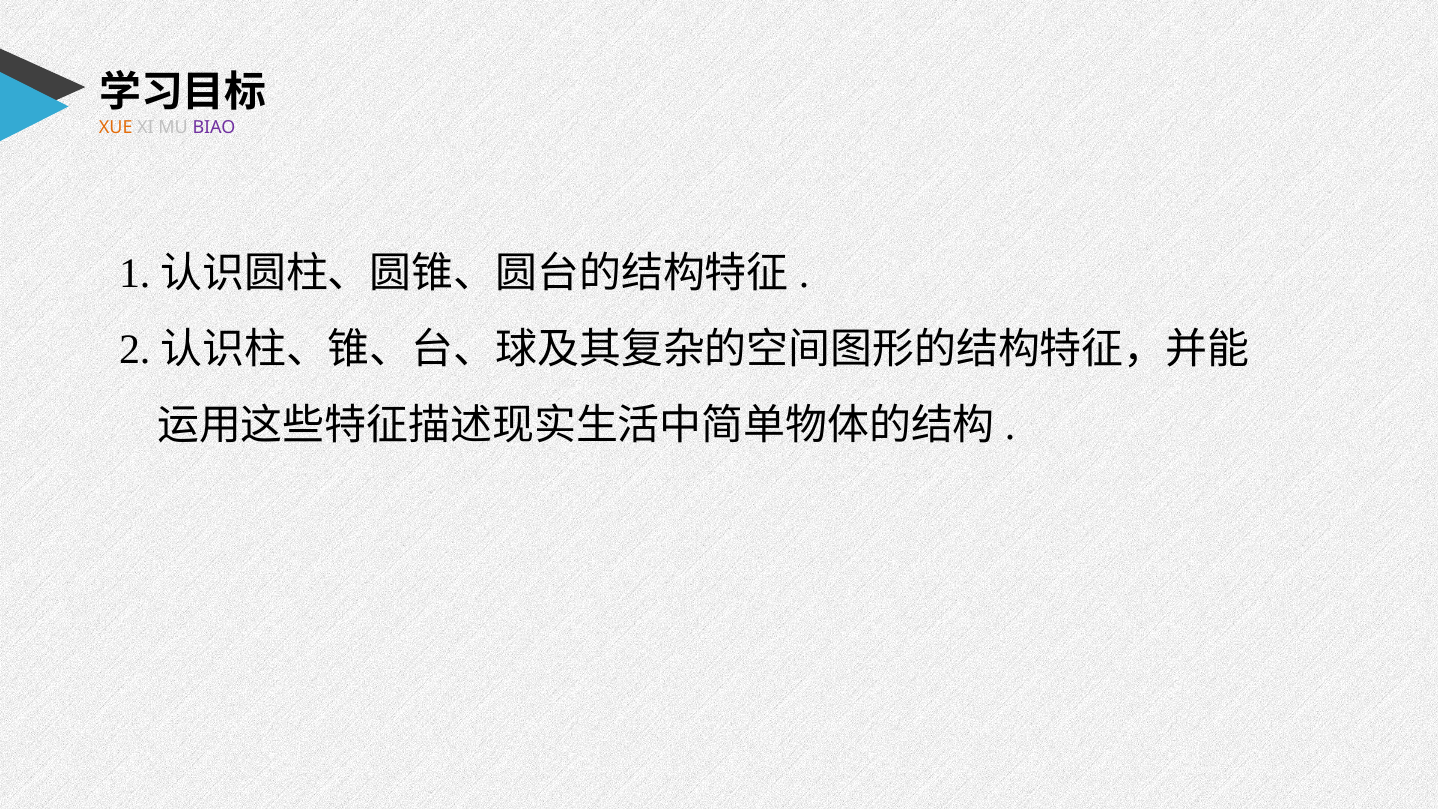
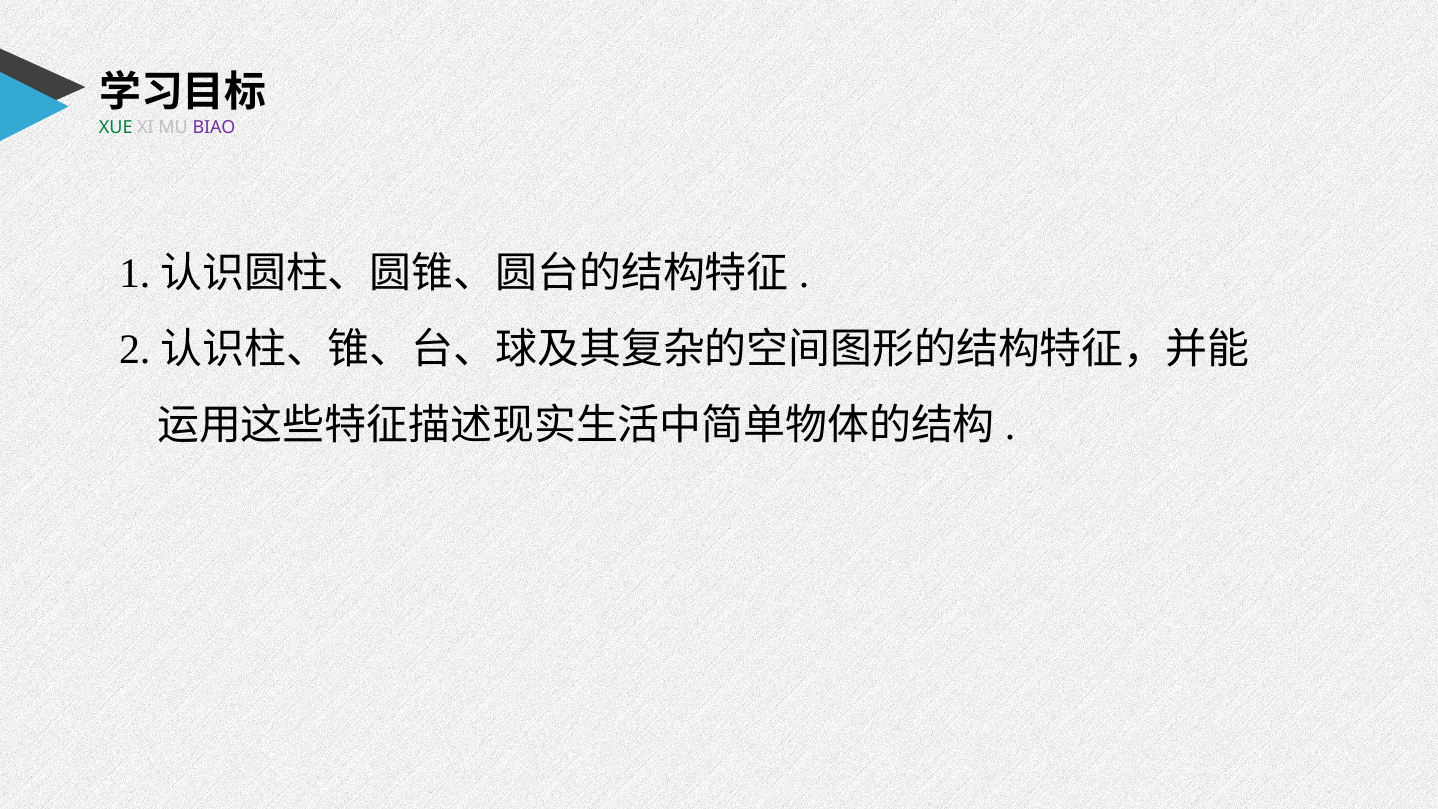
XUE colour: orange -> green
